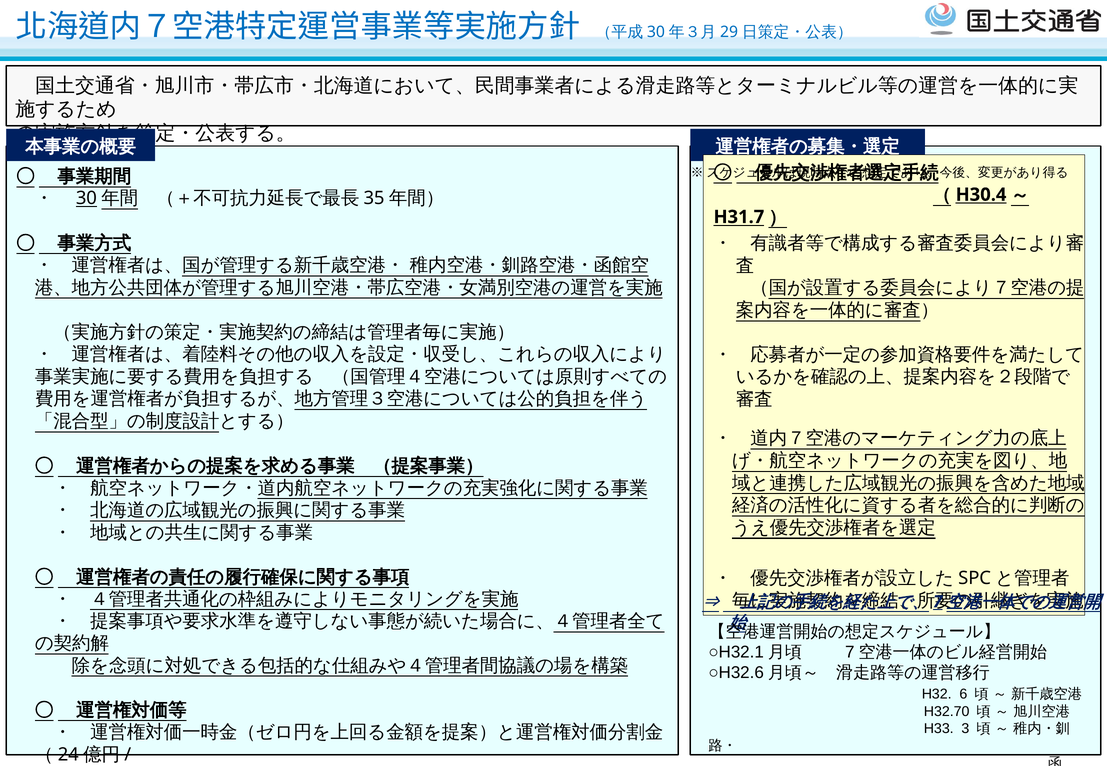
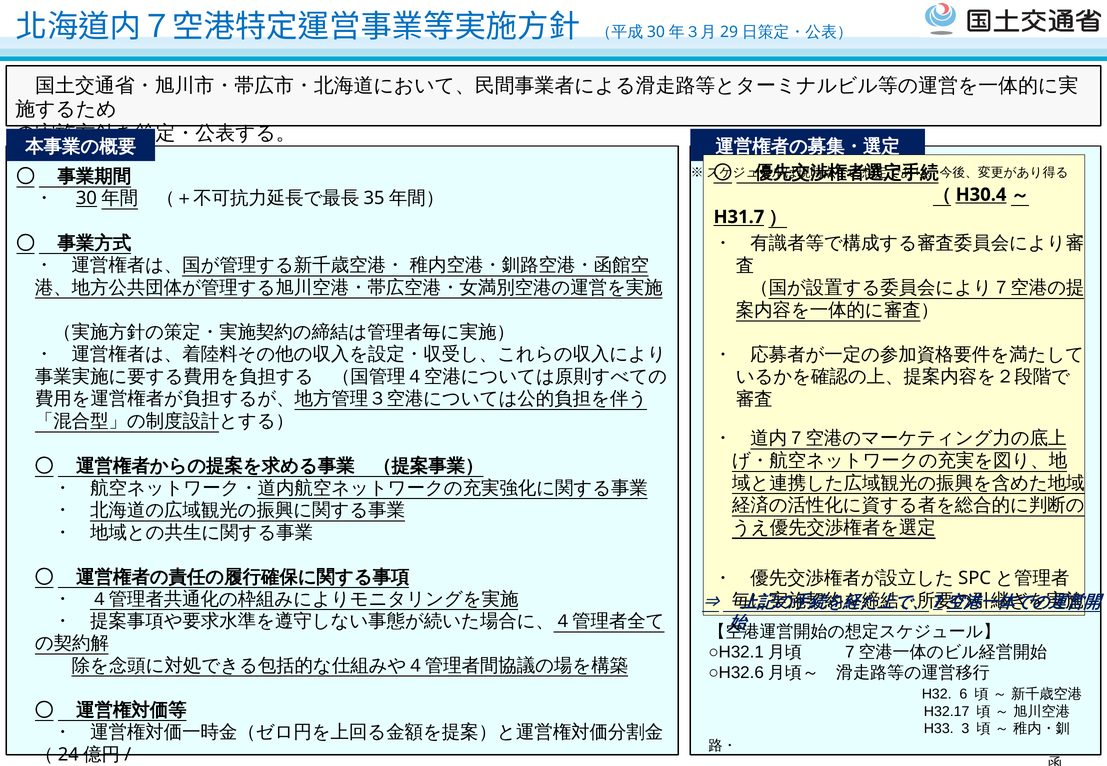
H32.70: H32.70 -> H32.17
